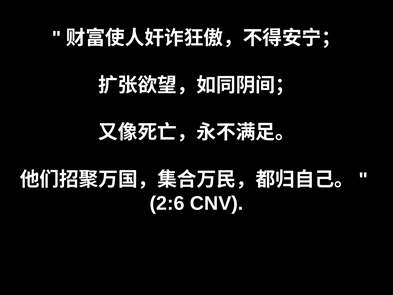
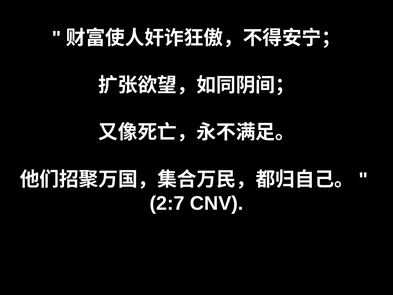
2:6: 2:6 -> 2:7
